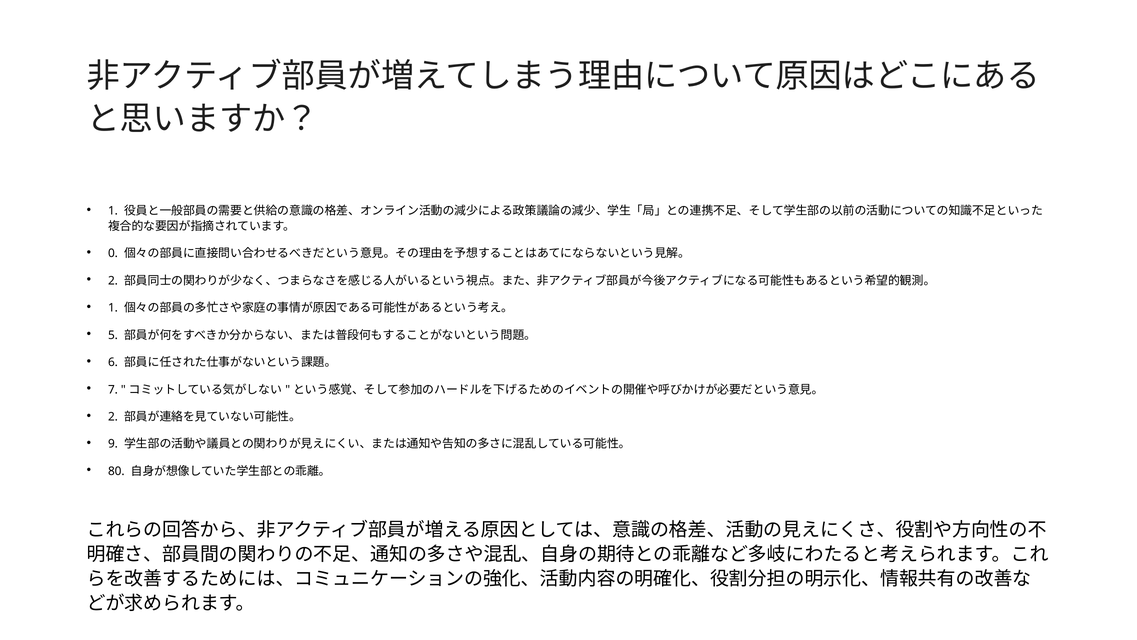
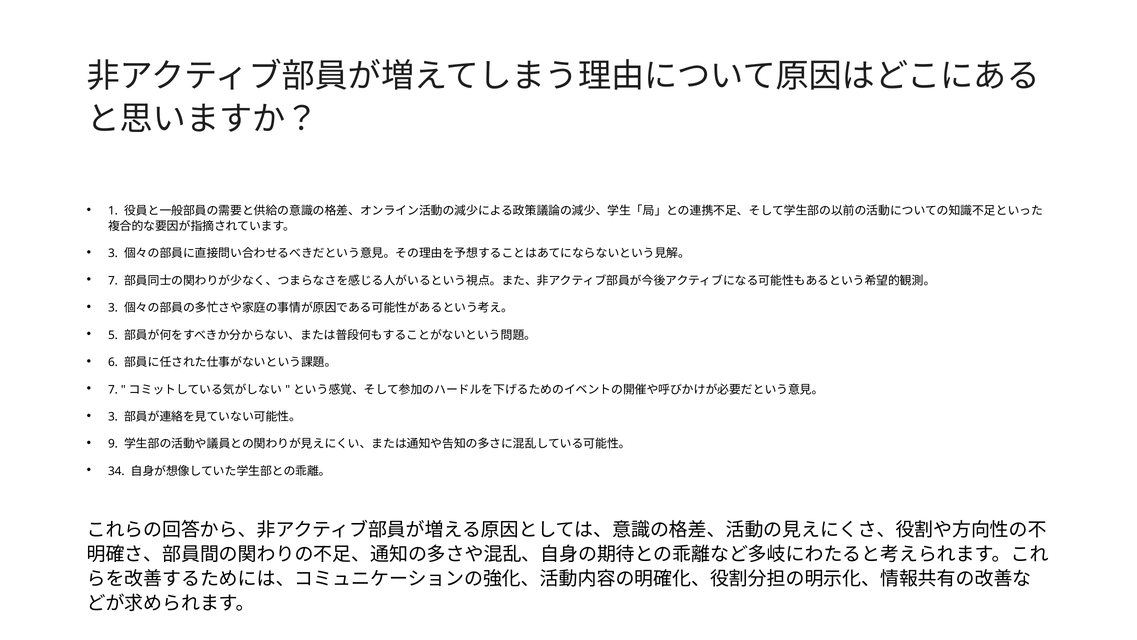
0 at (113, 253): 0 -> 3
2 at (113, 281): 2 -> 7
1 at (113, 308): 1 -> 3
2 at (113, 417): 2 -> 3
80: 80 -> 34
